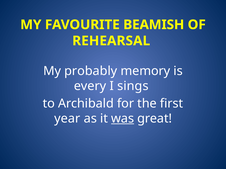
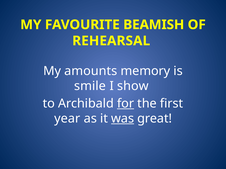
probably: probably -> amounts
every: every -> smile
sings: sings -> show
for underline: none -> present
